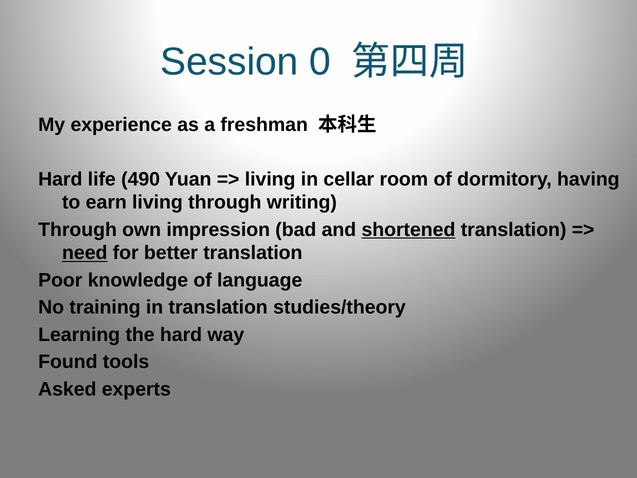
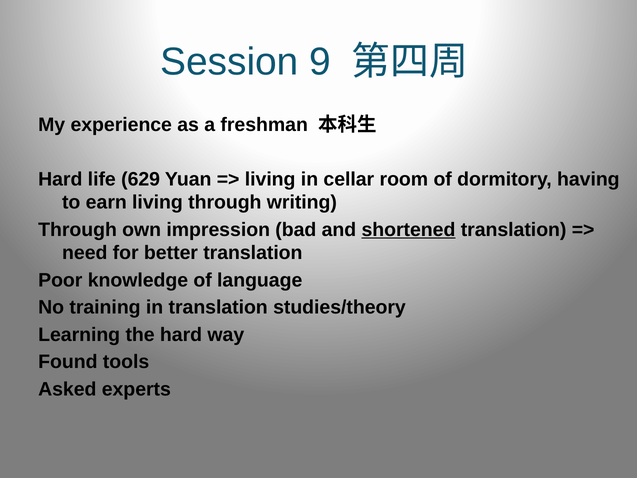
0: 0 -> 9
490: 490 -> 629
need underline: present -> none
